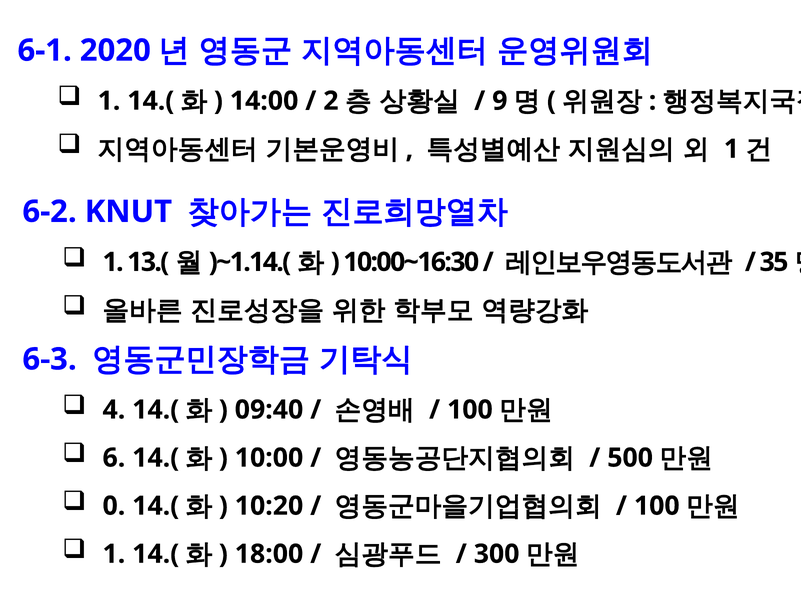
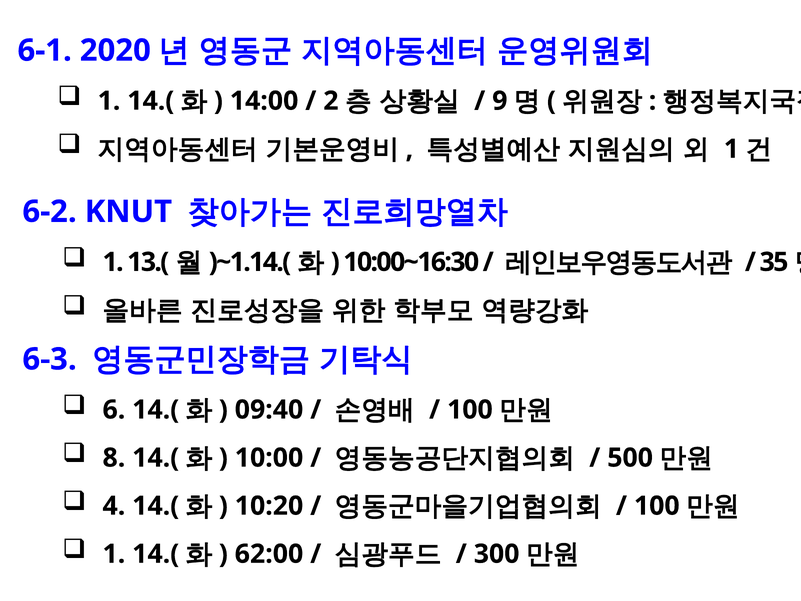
4: 4 -> 6
6: 6 -> 8
0: 0 -> 4
18:00: 18:00 -> 62:00
